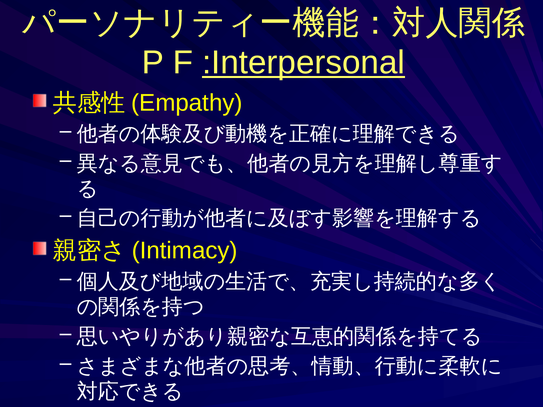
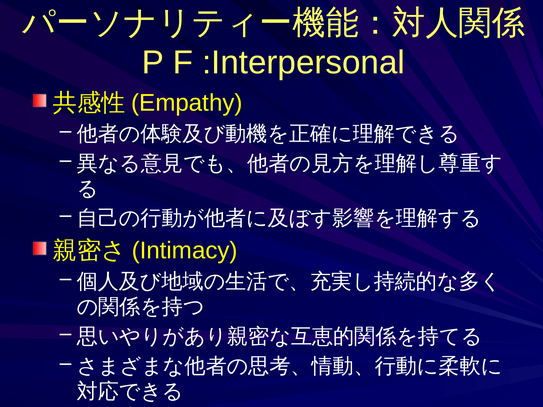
:Interpersonal underline: present -> none
